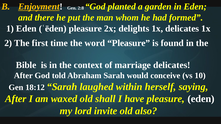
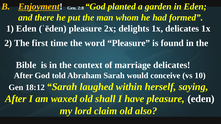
invite: invite -> claim
